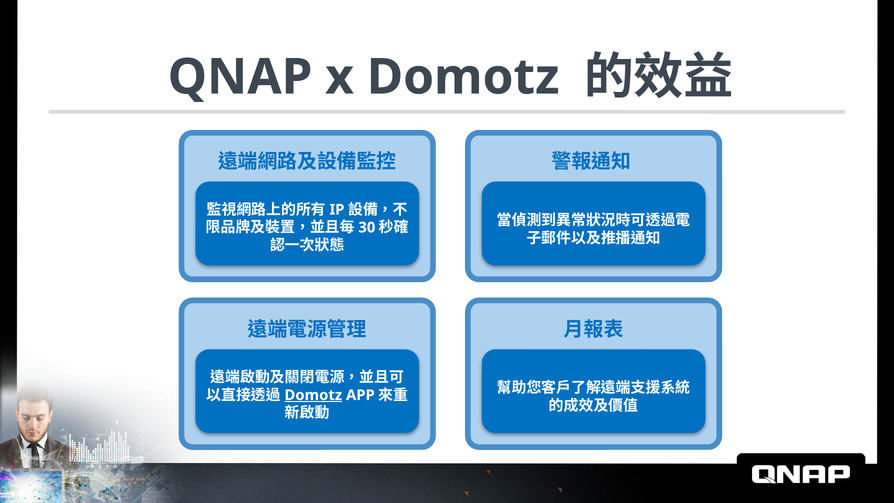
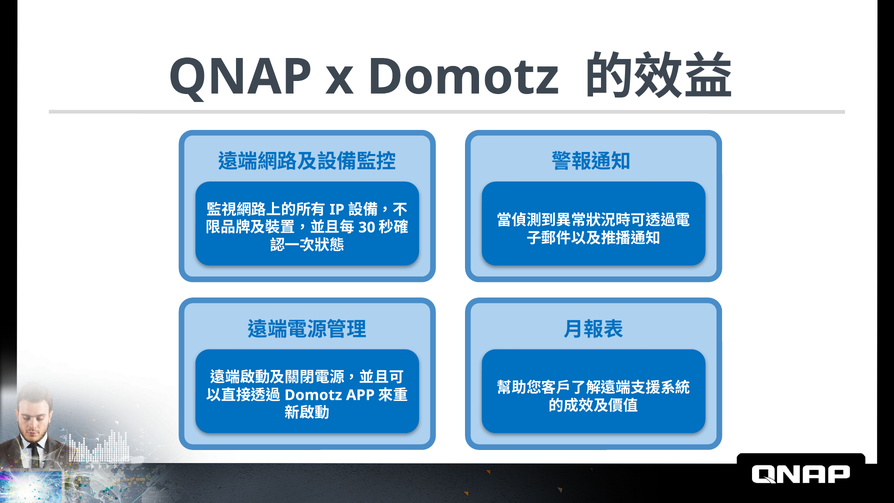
Domotz at (313, 395) underline: present -> none
